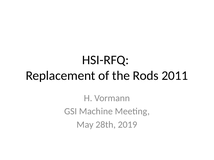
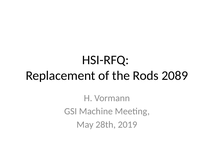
2011: 2011 -> 2089
